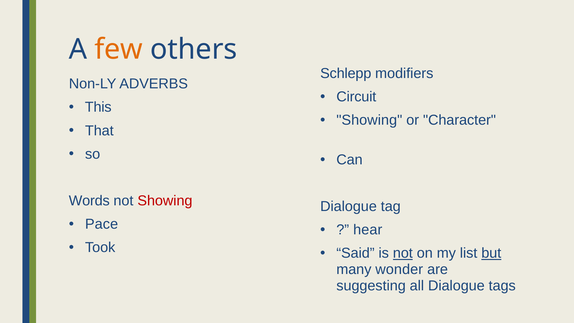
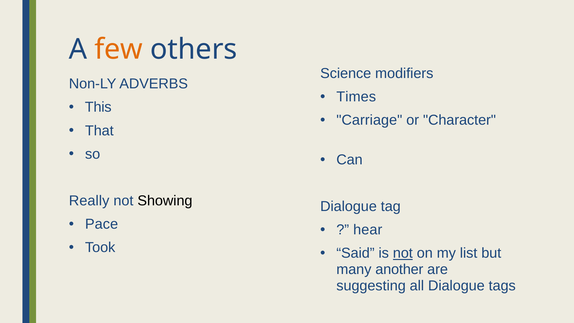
Schlepp: Schlepp -> Science
Circuit: Circuit -> Times
Showing at (369, 120): Showing -> Carriage
Words: Words -> Really
Showing at (165, 201) colour: red -> black
but underline: present -> none
wonder: wonder -> another
